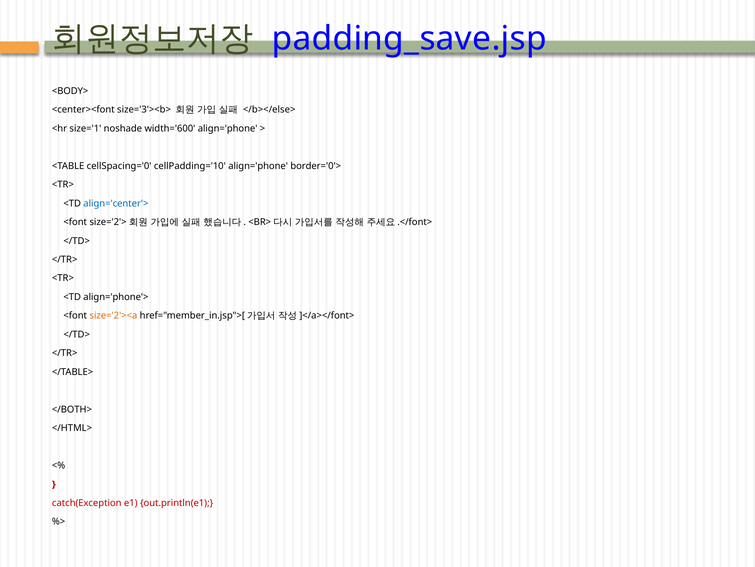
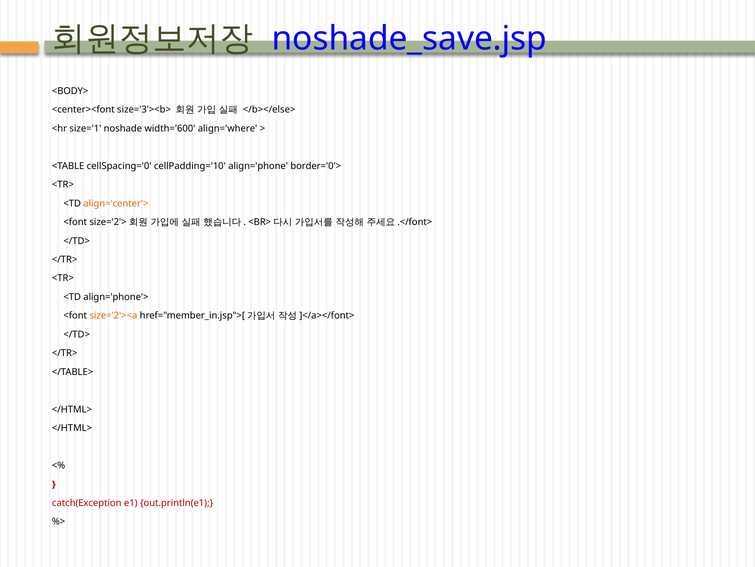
padding_save.jsp: padding_save.jsp -> noshade_save.jsp
width='600 align='phone: align='phone -> align='where
align='center'> colour: blue -> orange
</BOTH> at (72, 409): </BOTH> -> </HTML>
